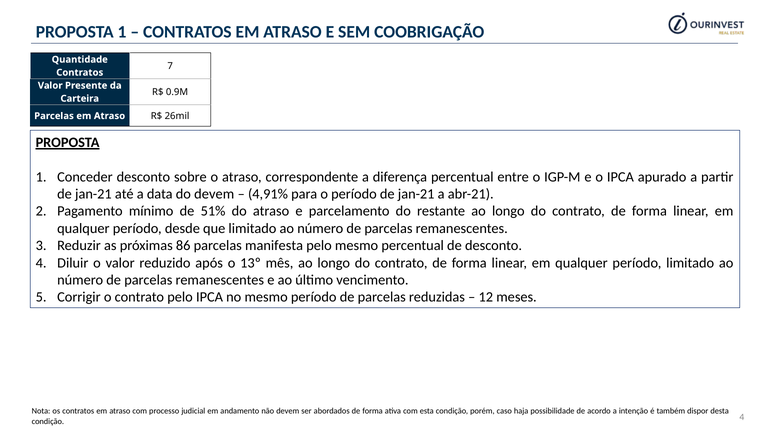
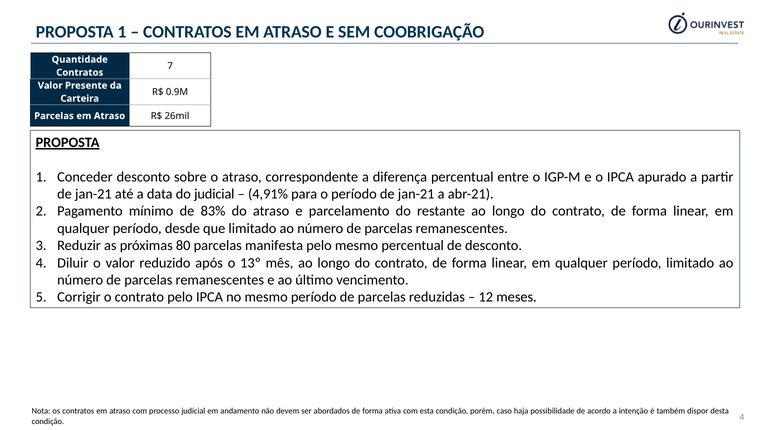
do devem: devem -> judicial
51%: 51% -> 83%
86: 86 -> 80
